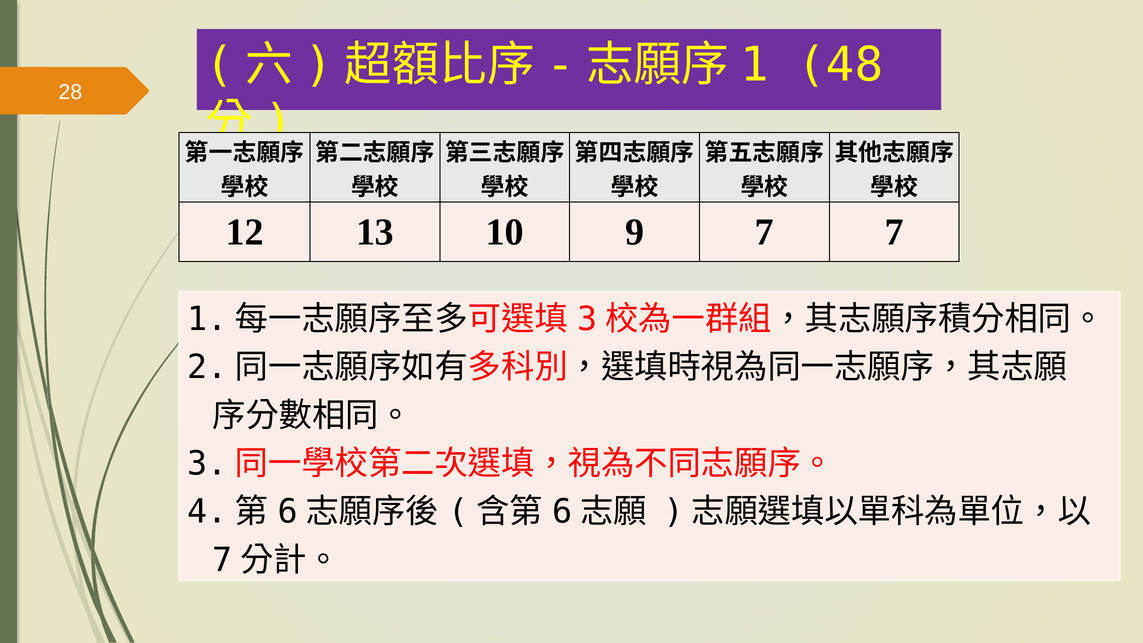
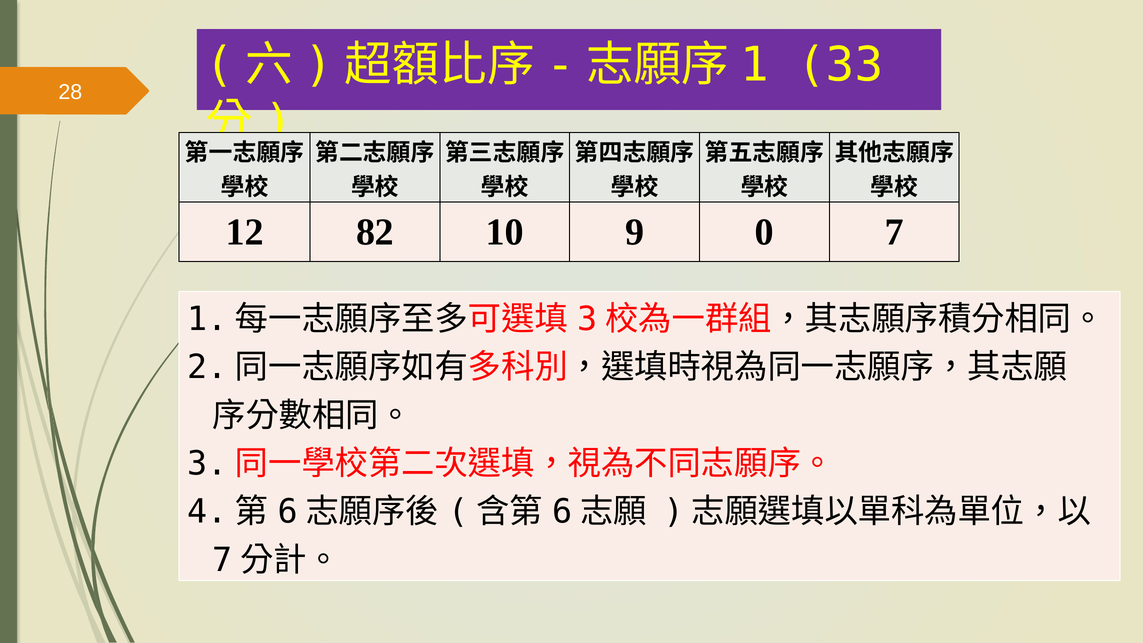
48: 48 -> 33
13: 13 -> 82
9 7: 7 -> 0
